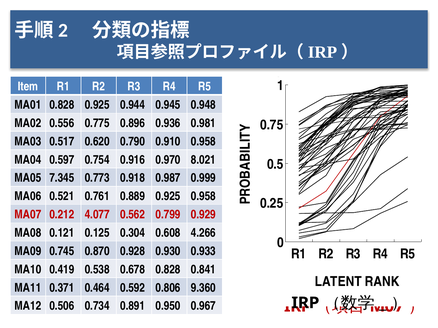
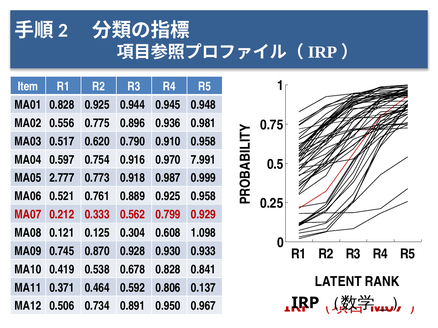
8.021: 8.021 -> 7.991
7.345: 7.345 -> 2.777
4.077: 4.077 -> 0.333
4.266: 4.266 -> 1.098
9.360: 9.360 -> 0.137
